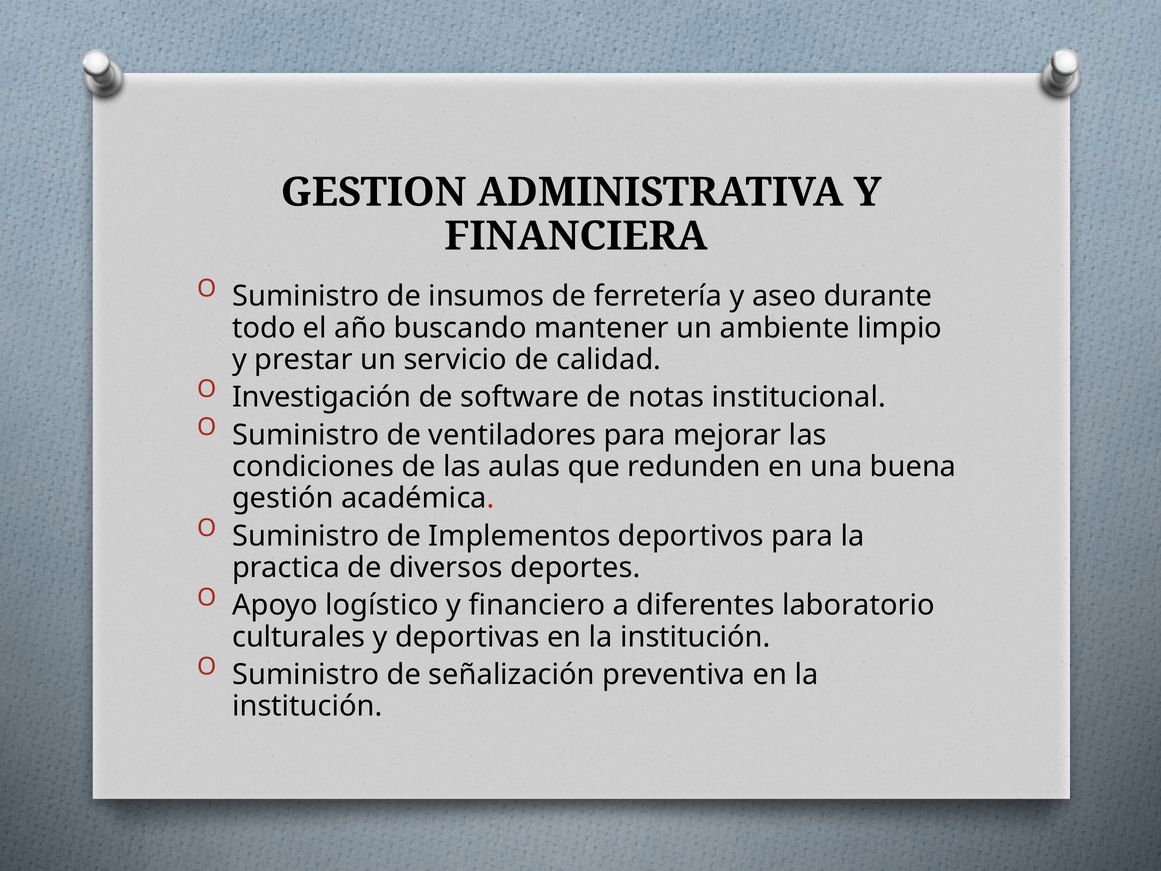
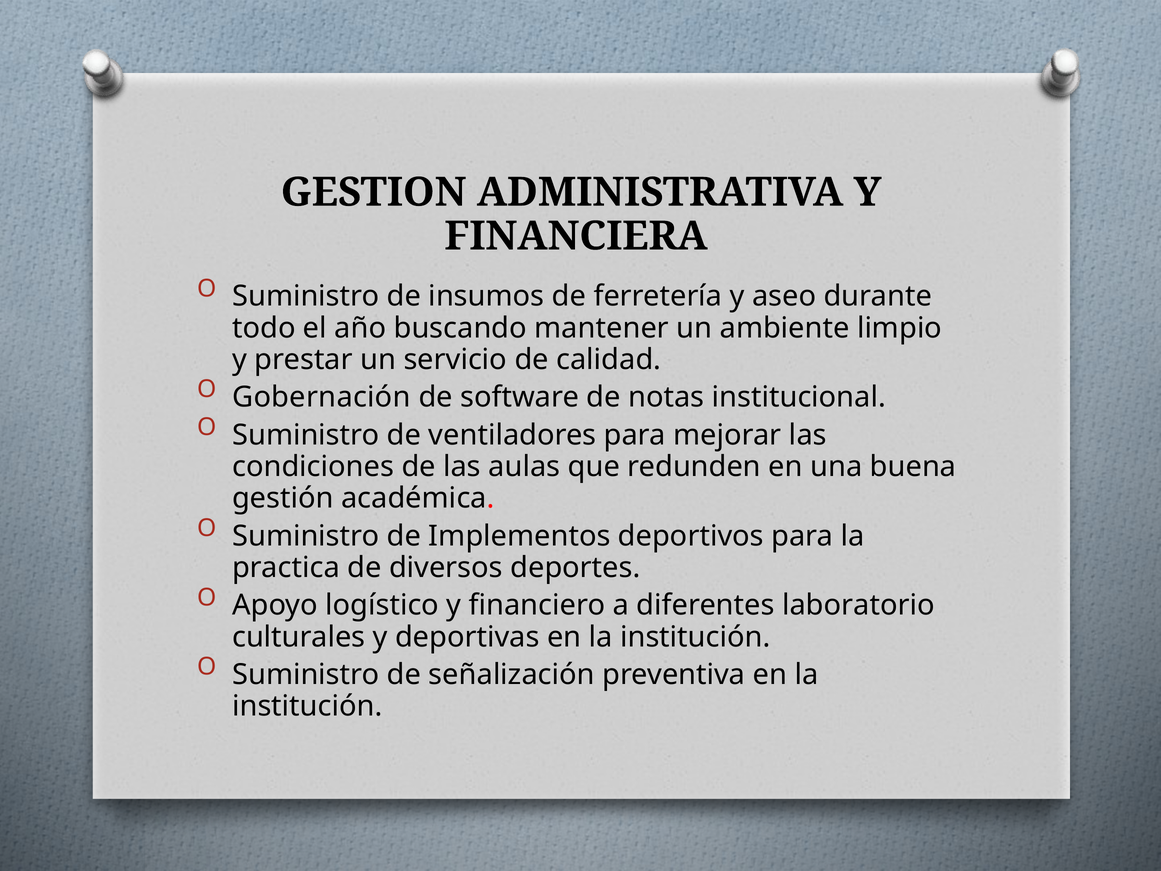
Investigación: Investigación -> Gobernación
